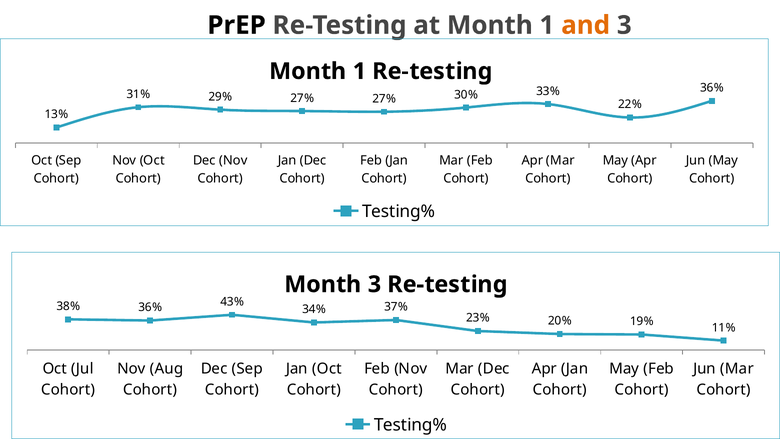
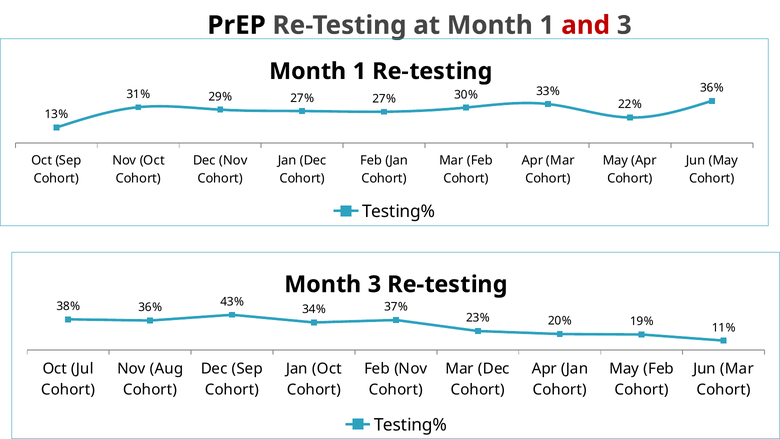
and colour: orange -> red
